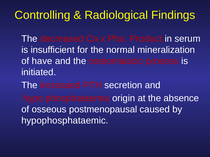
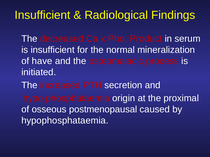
Controlling at (42, 15): Controlling -> Insufficient
absence: absence -> proximal
hypophosphataemic: hypophosphataemic -> hypophosphataemia
